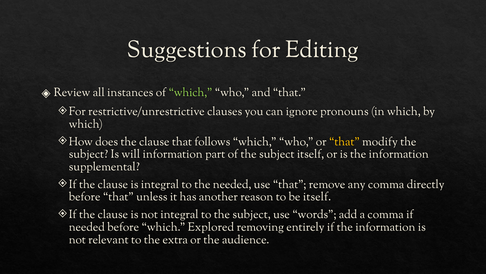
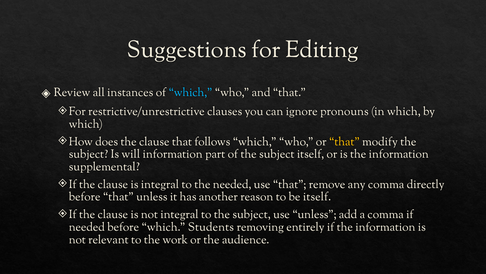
which at (191, 92) colour: light green -> light blue
use words: words -> unless
Explored: Explored -> Students
extra: extra -> work
